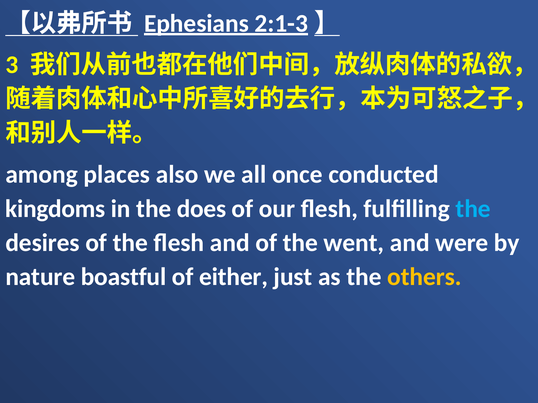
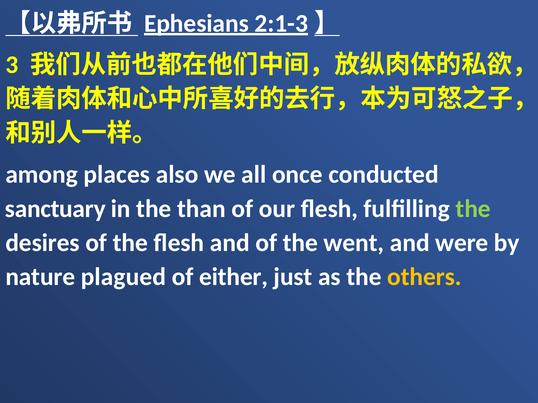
kingdoms: kingdoms -> sanctuary
does: does -> than
the at (473, 209) colour: light blue -> light green
boastful: boastful -> plagued
